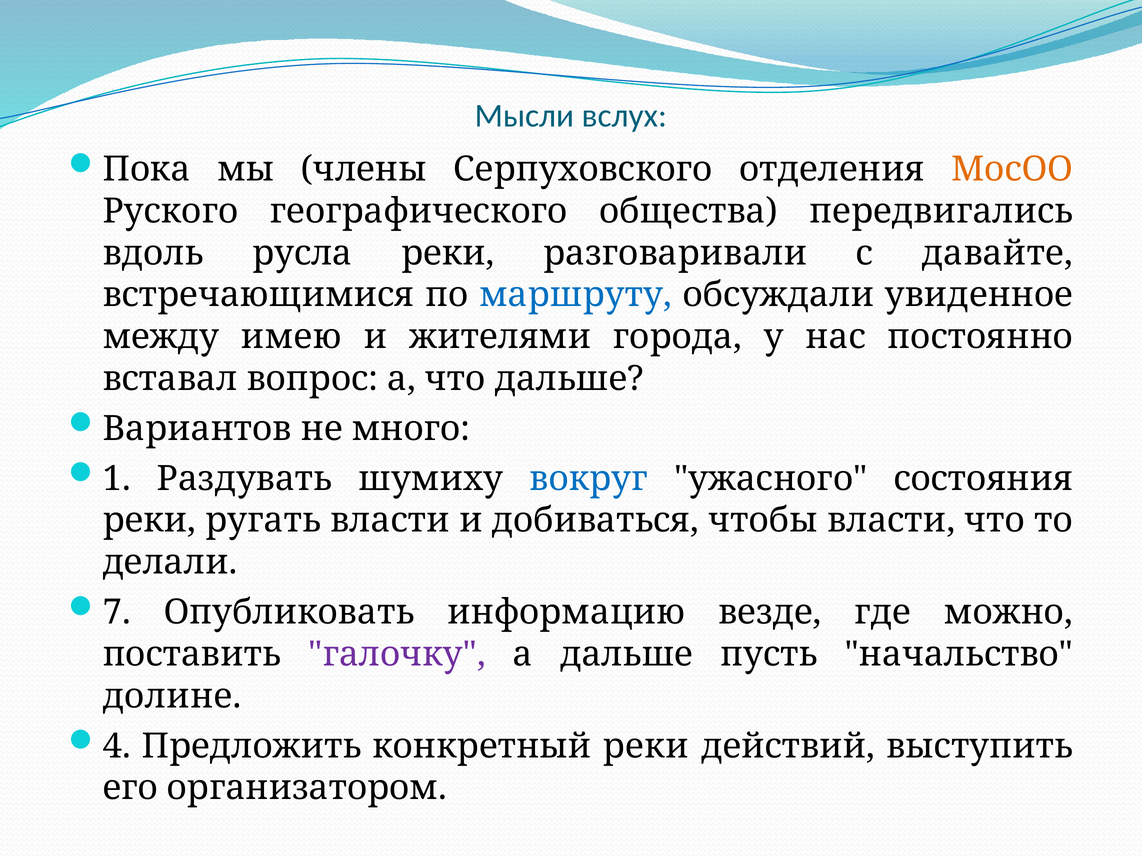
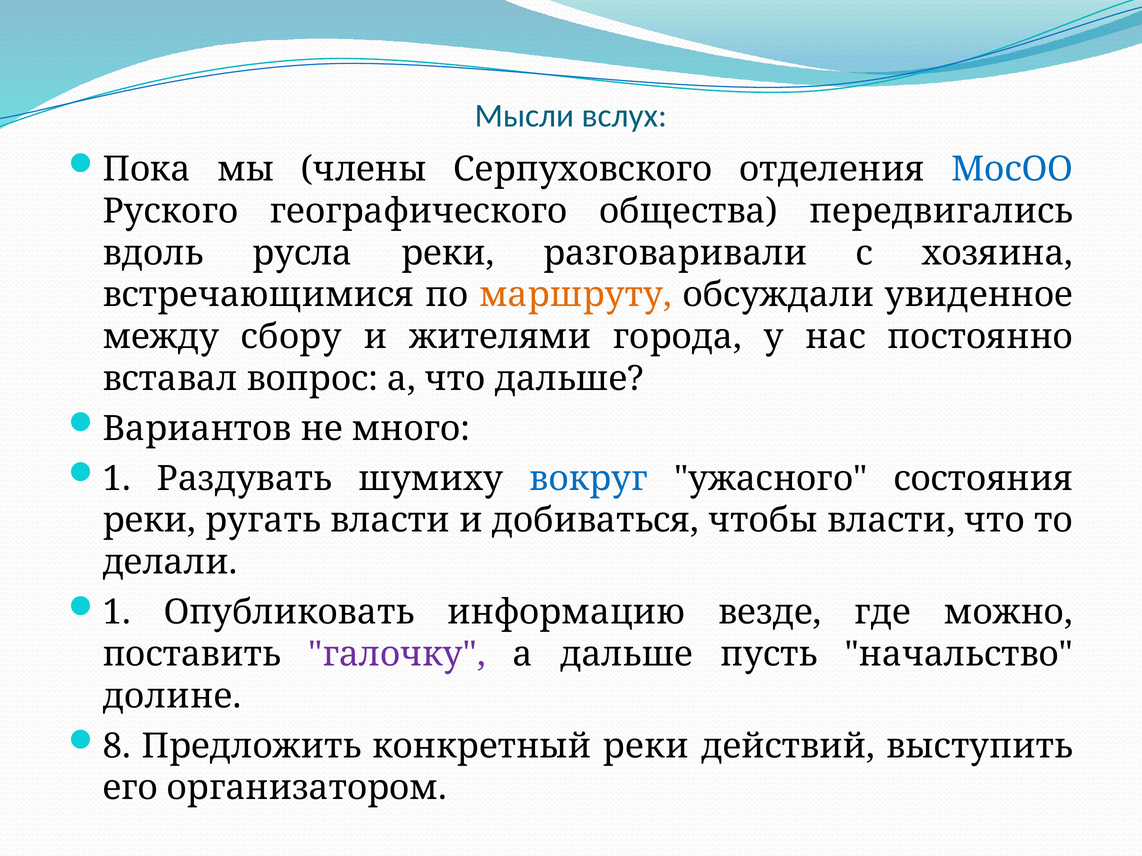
МосОО colour: orange -> blue
давайте: давайте -> хозяина
маршруту colour: blue -> orange
имею: имею -> сбору
7 at (117, 613): 7 -> 1
4: 4 -> 8
